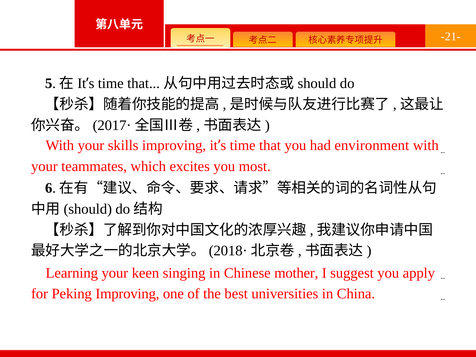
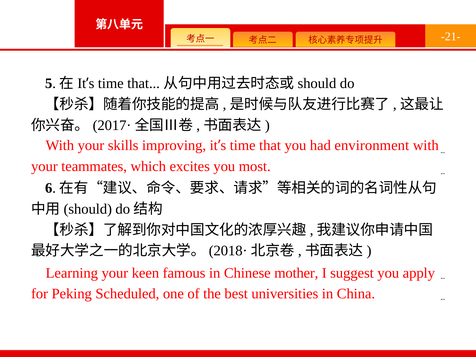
singing: singing -> famous
Peking Improving: Improving -> Scheduled
